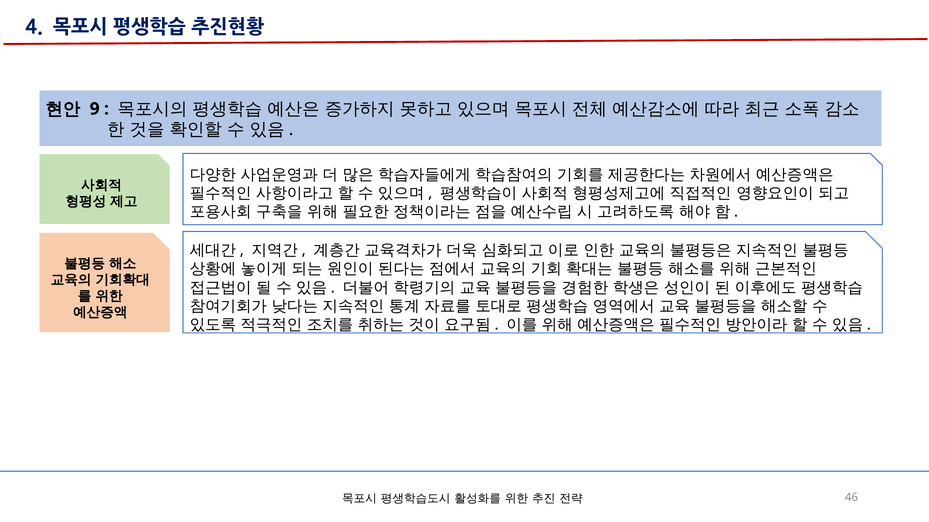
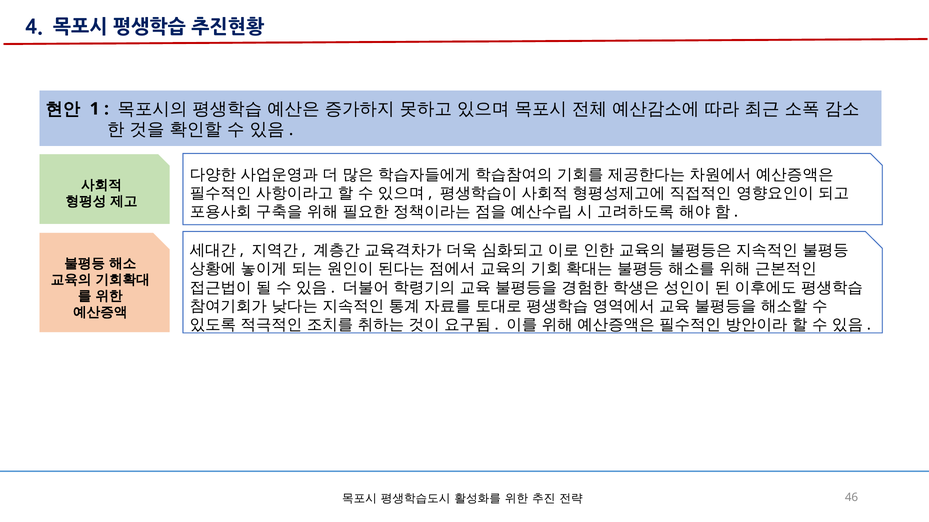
9: 9 -> 1
